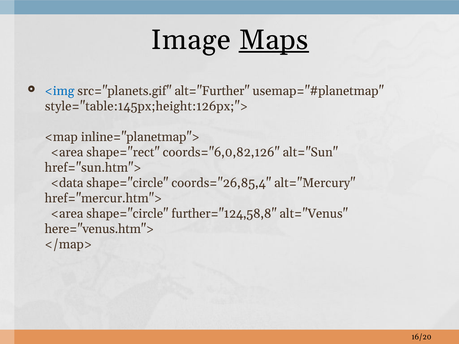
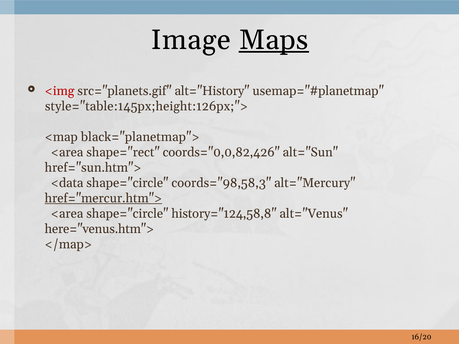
<img colour: blue -> red
alt="Further: alt="Further -> alt="History
inline="planetmap">: inline="planetmap"> -> black="planetmap">
coords="6,0,82,126: coords="6,0,82,126 -> coords="0,0,82,426
coords="26,85,4: coords="26,85,4 -> coords="98,58,3
href="mercur.htm"> underline: none -> present
further="124,58,8: further="124,58,8 -> history="124,58,8
